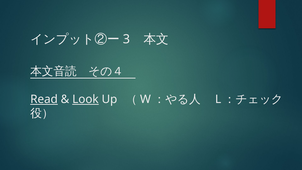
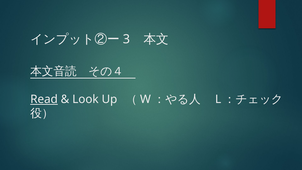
Look underline: present -> none
